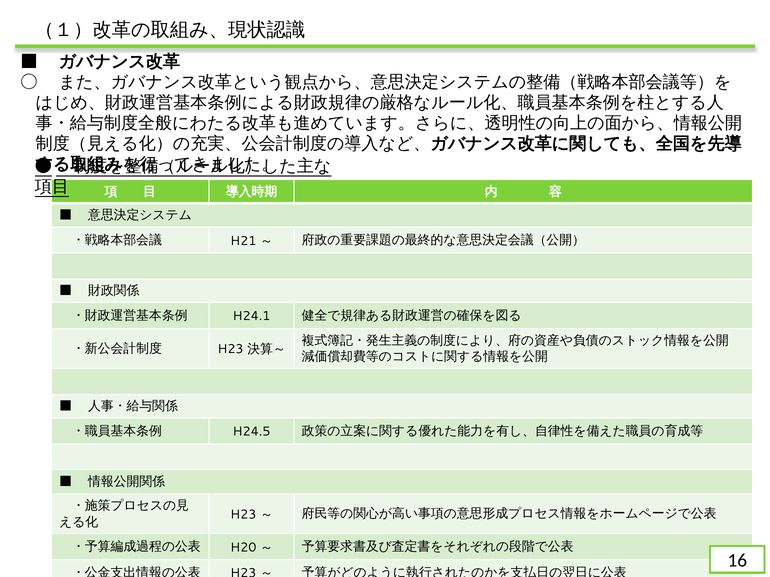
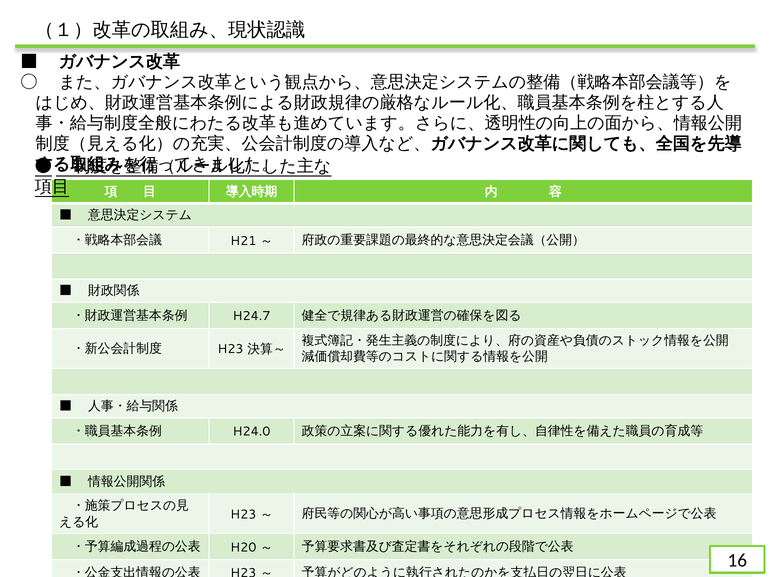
H24.1: H24.1 -> H24.7
H24.5: H24.5 -> H24.0
